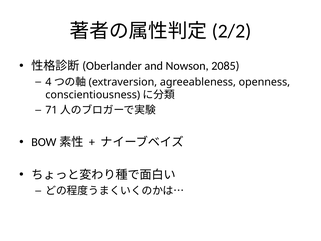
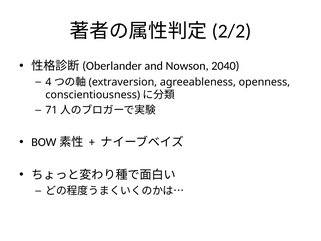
2085: 2085 -> 2040
